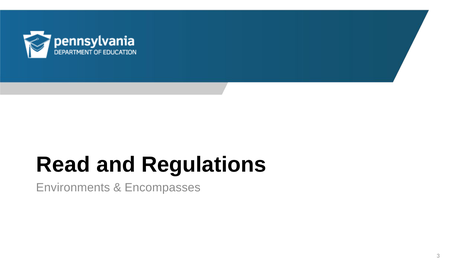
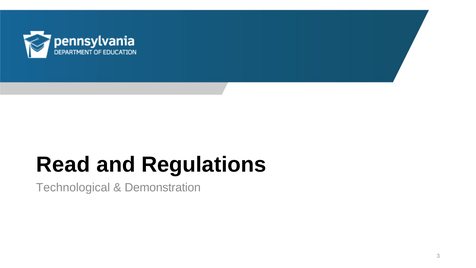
Environments: Environments -> Technological
Encompasses: Encompasses -> Demonstration
